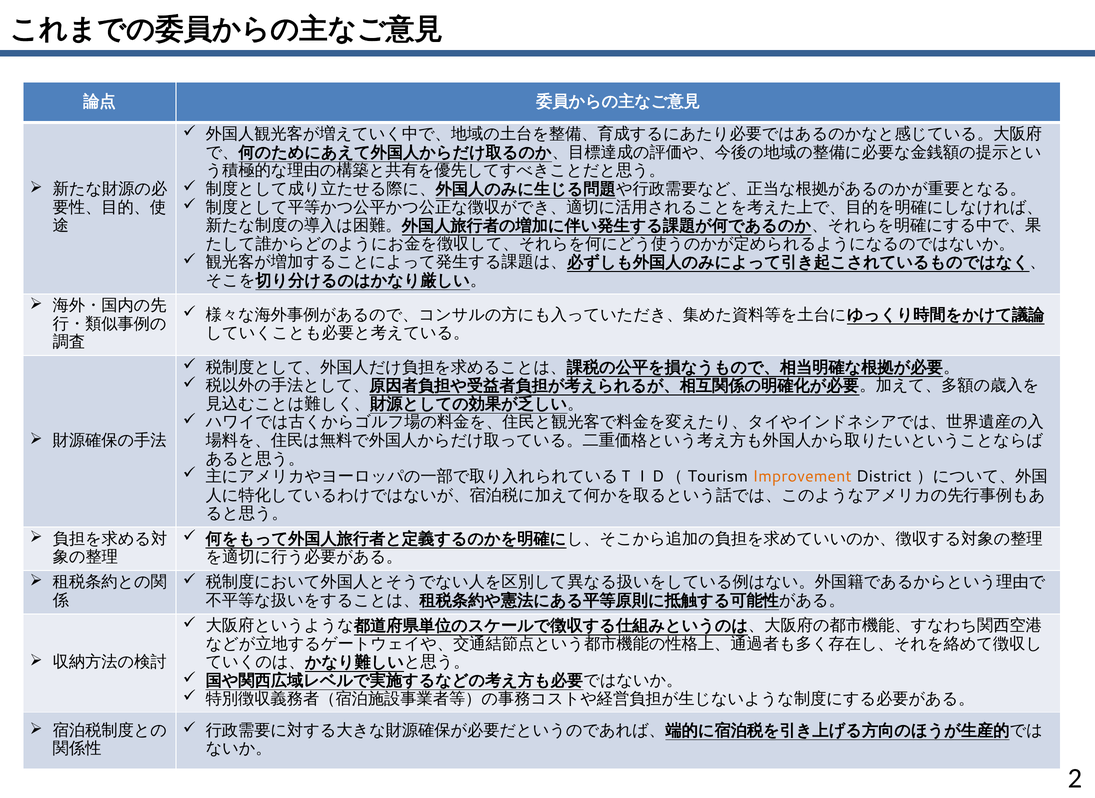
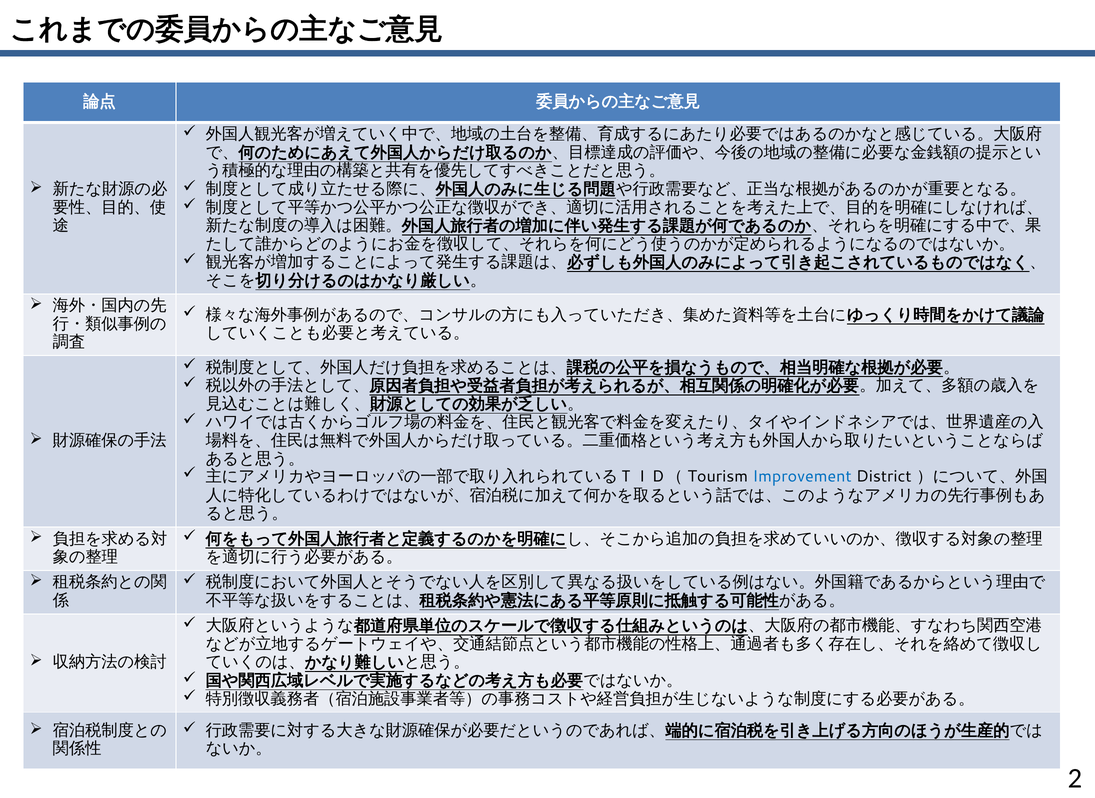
Improvement colour: orange -> blue
